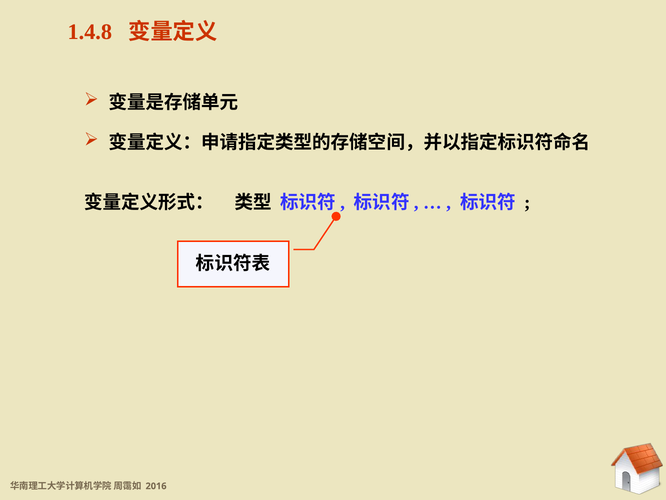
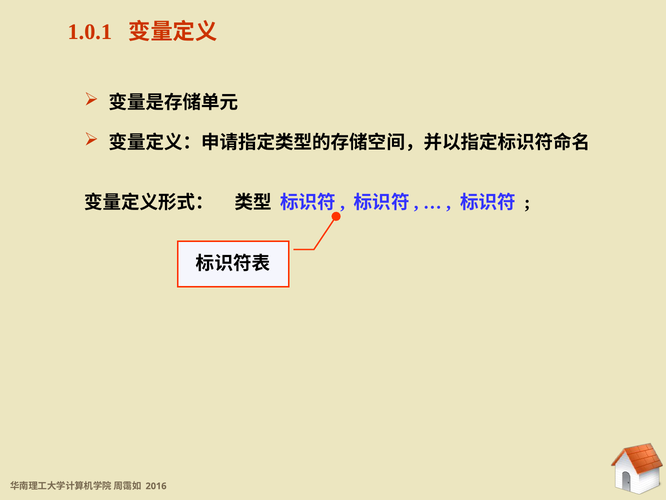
1.4.8: 1.4.8 -> 1.0.1
